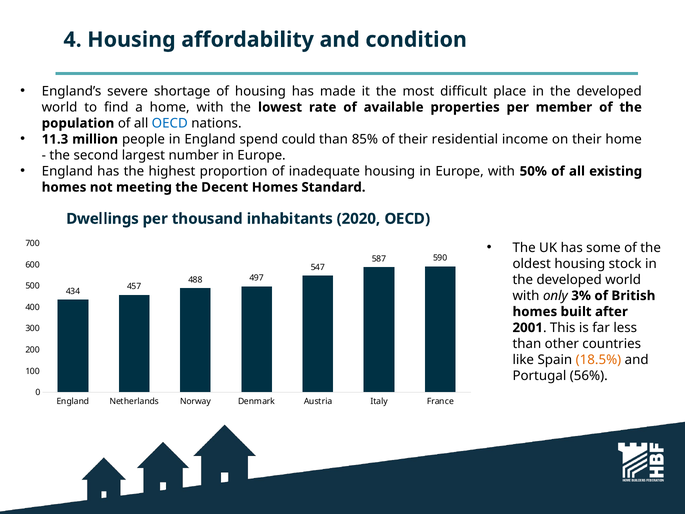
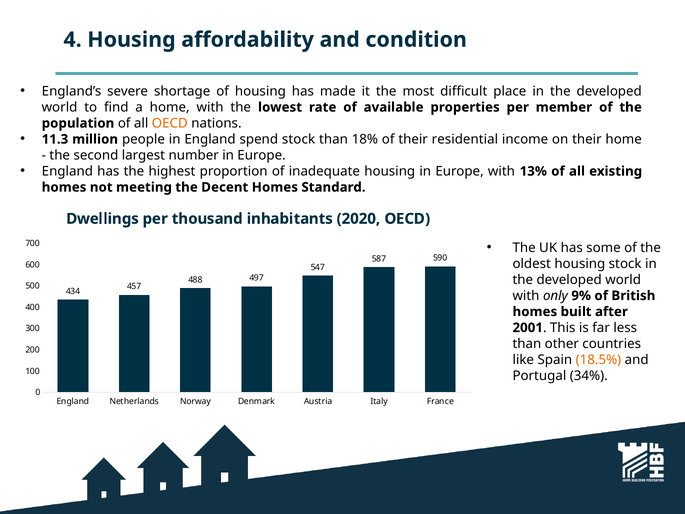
OECD at (170, 123) colour: blue -> orange
spend could: could -> stock
85%: 85% -> 18%
50%: 50% -> 13%
3%: 3% -> 9%
56%: 56% -> 34%
